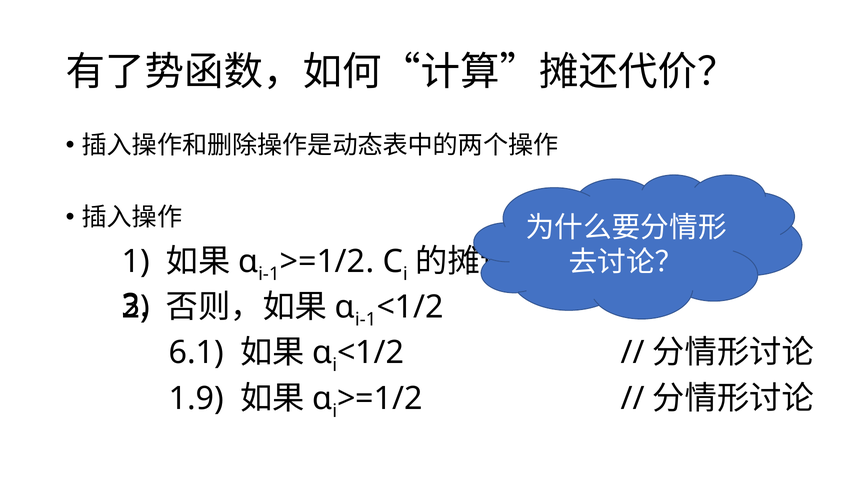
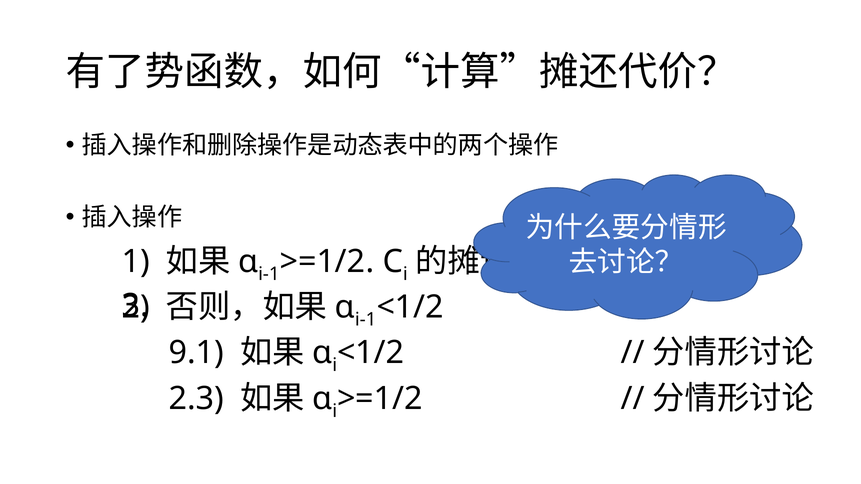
6.1: 6.1 -> 9.1
1.9: 1.9 -> 2.3
